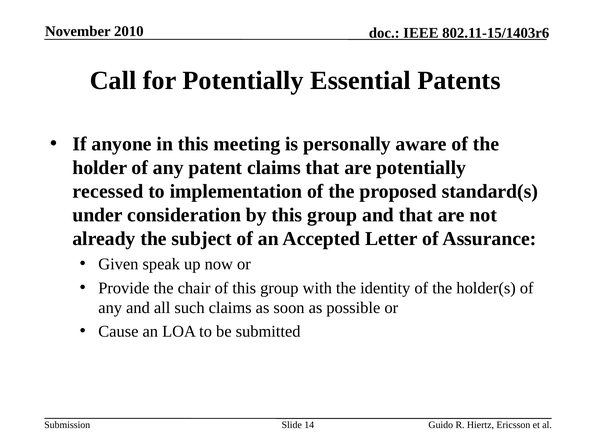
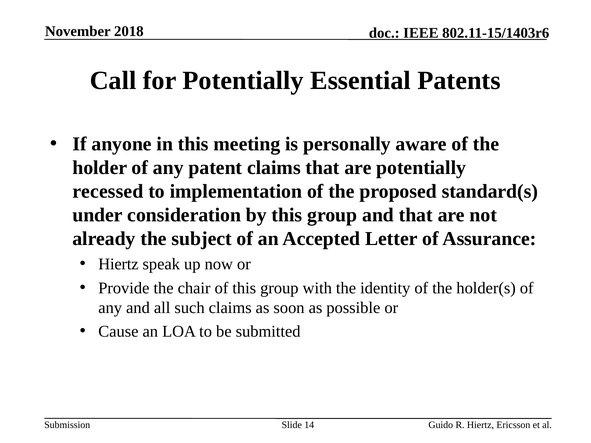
2010: 2010 -> 2018
Given at (118, 264): Given -> Hiertz
